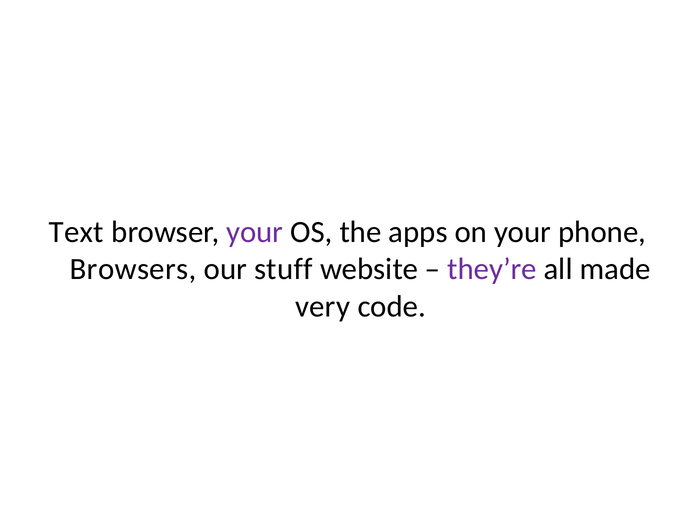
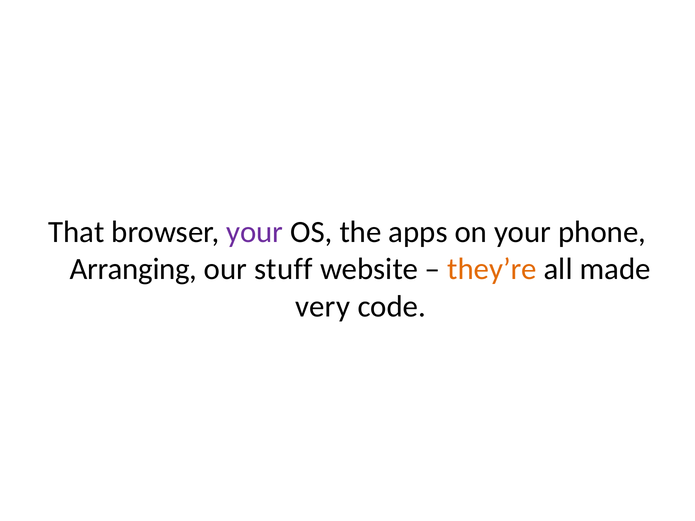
Text: Text -> That
Browsers: Browsers -> Arranging
they’re colour: purple -> orange
